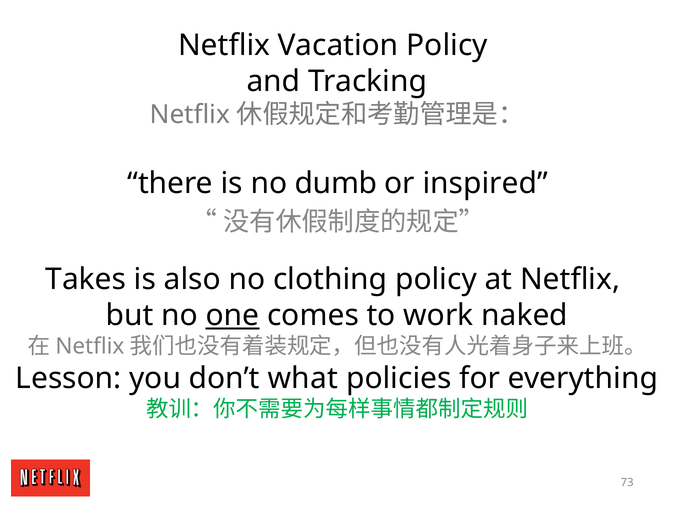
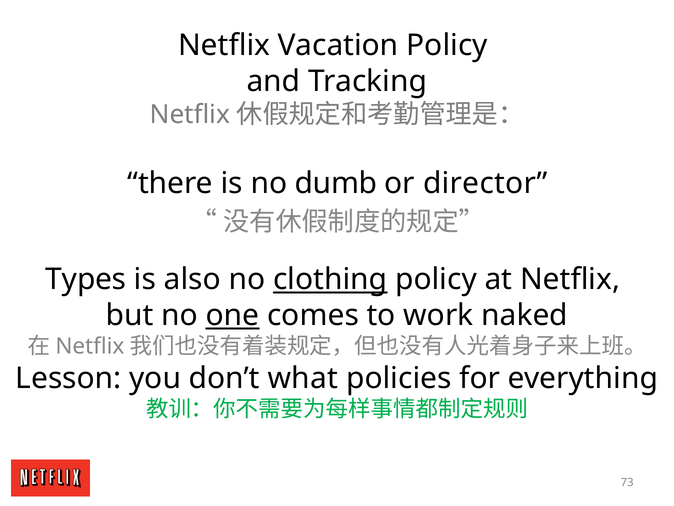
inspired: inspired -> director
Takes: Takes -> Types
clothing underline: none -> present
